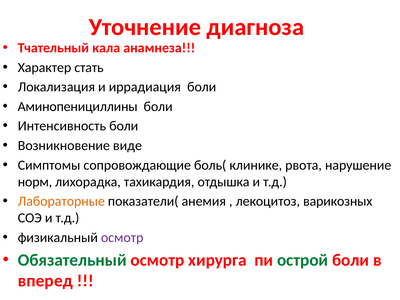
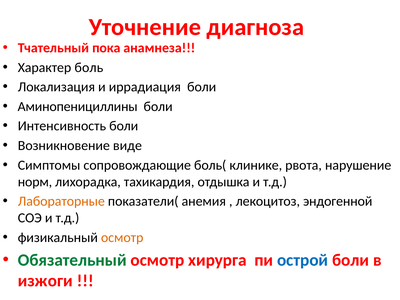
кала: кала -> пока
стать: стать -> боль
варикозных: варикозных -> эндогенной
осмотр at (122, 238) colour: purple -> orange
острой colour: green -> blue
вперед: вперед -> изжоги
